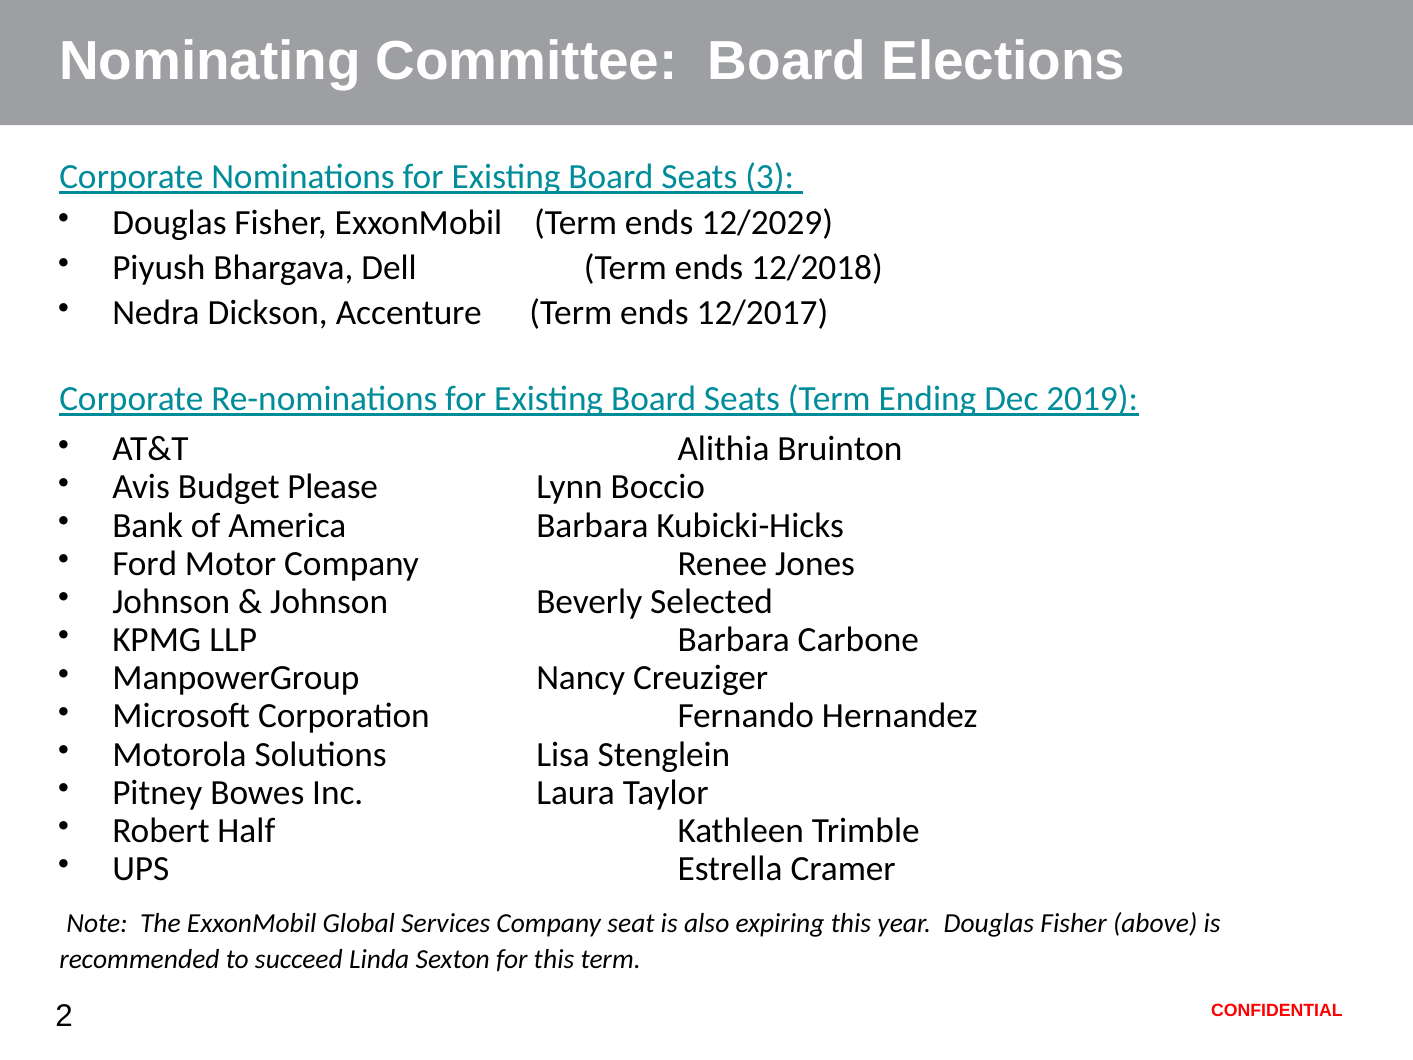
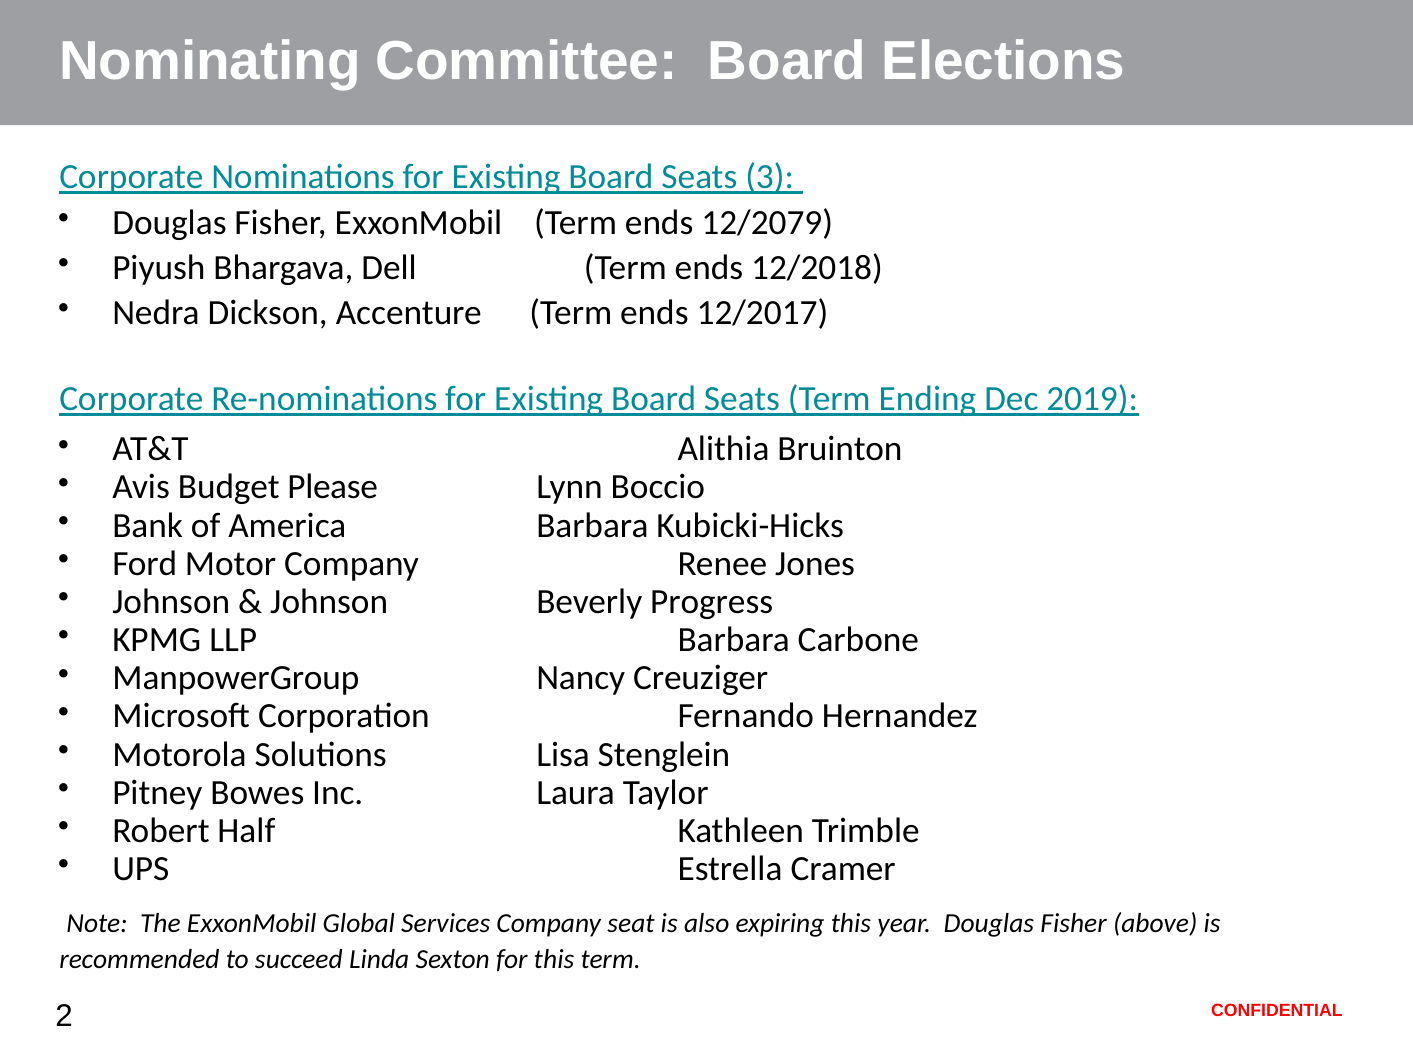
12/2029: 12/2029 -> 12/2079
Selected: Selected -> Progress
